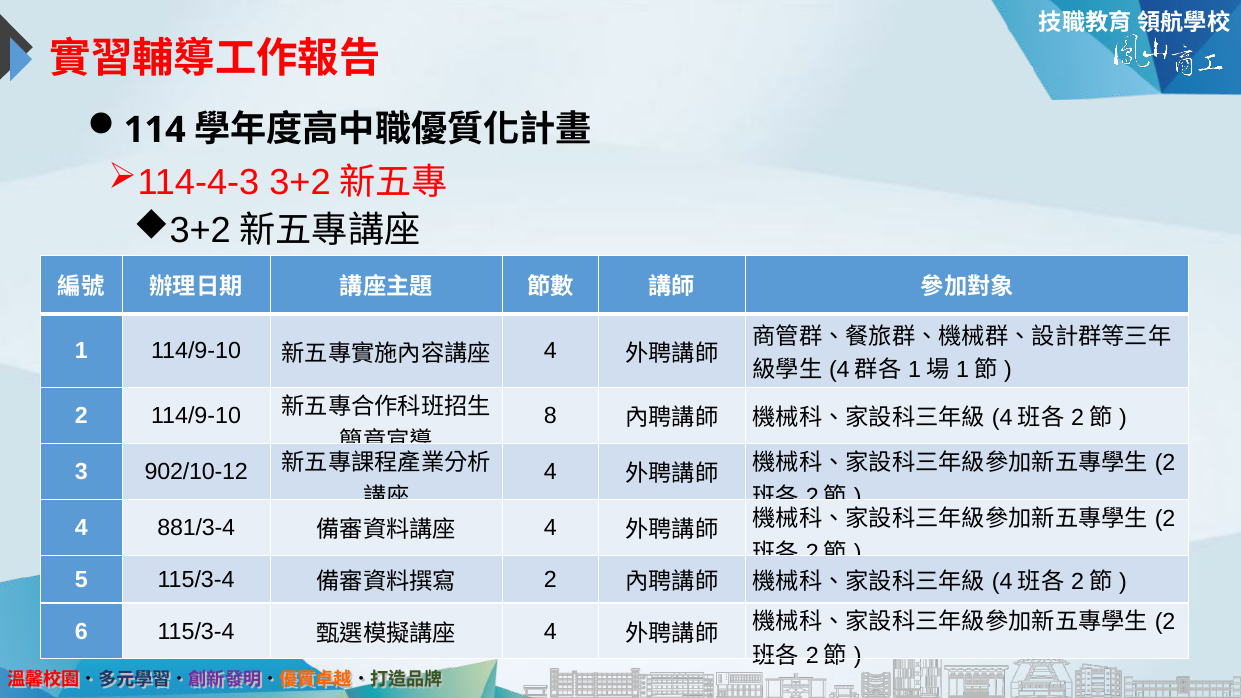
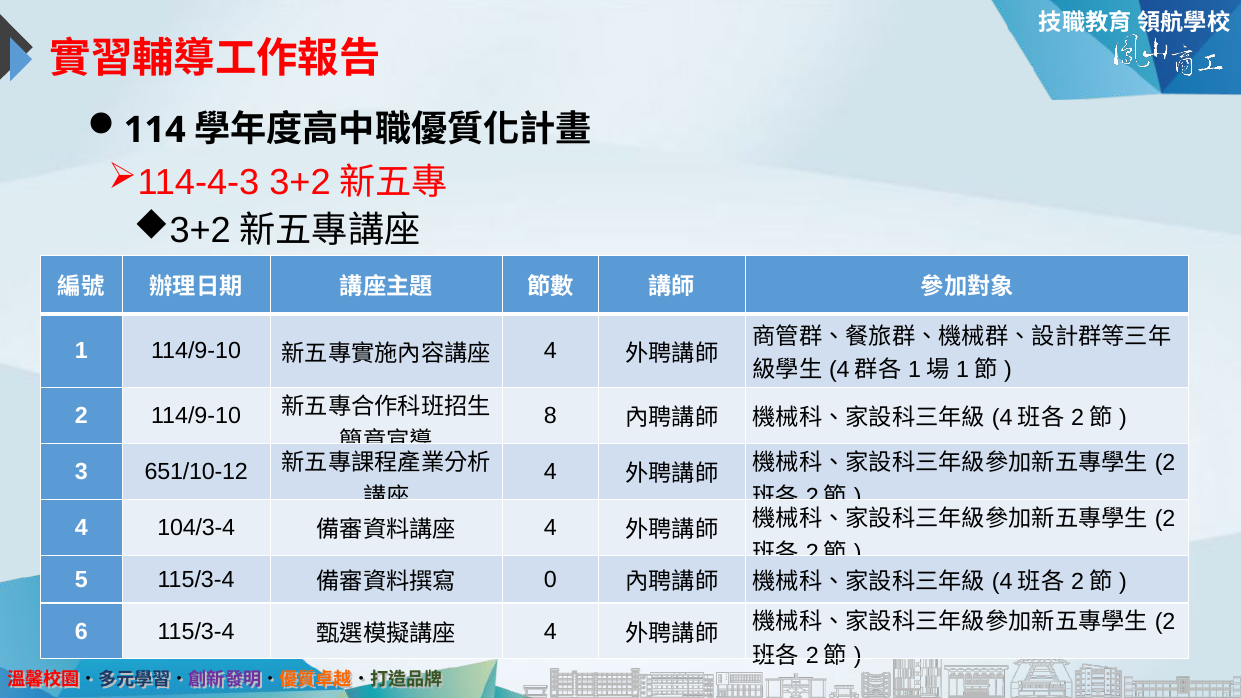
902/10-12: 902/10-12 -> 651/10-12
881/3-4: 881/3-4 -> 104/3-4
2 at (550, 580): 2 -> 0
